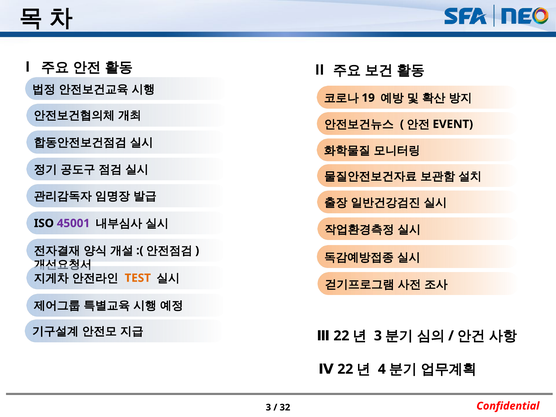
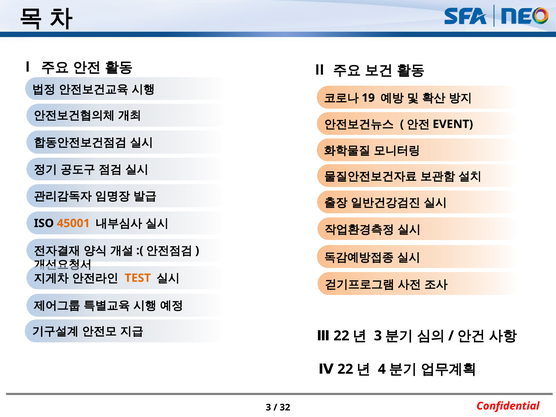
45001 colour: purple -> orange
